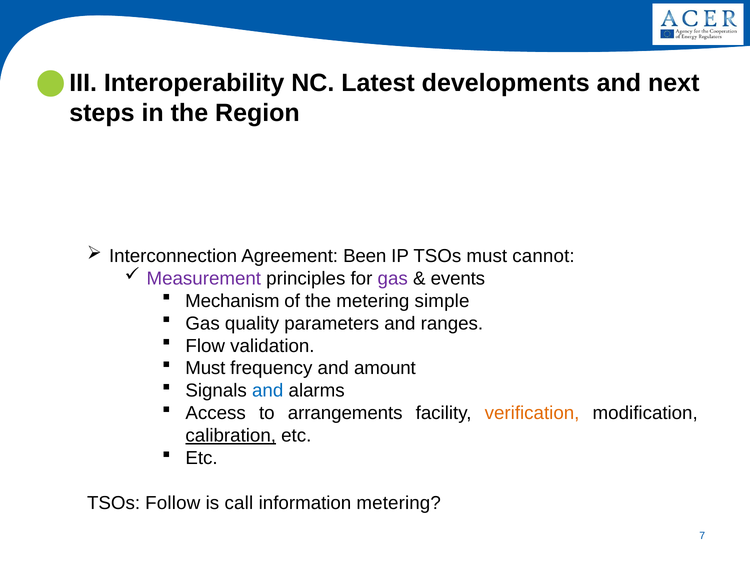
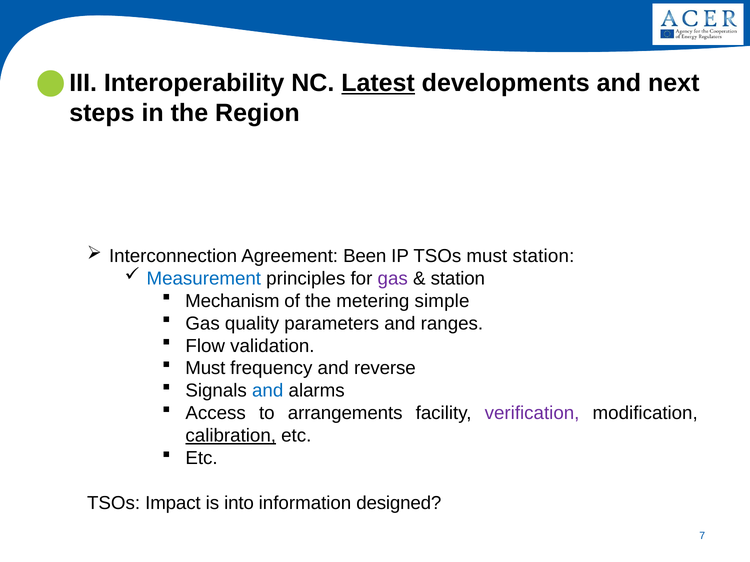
Latest underline: none -> present
must cannot: cannot -> station
Measurement colour: purple -> blue
events at (458, 279): events -> station
amount: amount -> reverse
verification colour: orange -> purple
Follow: Follow -> Impact
call: call -> into
information metering: metering -> designed
